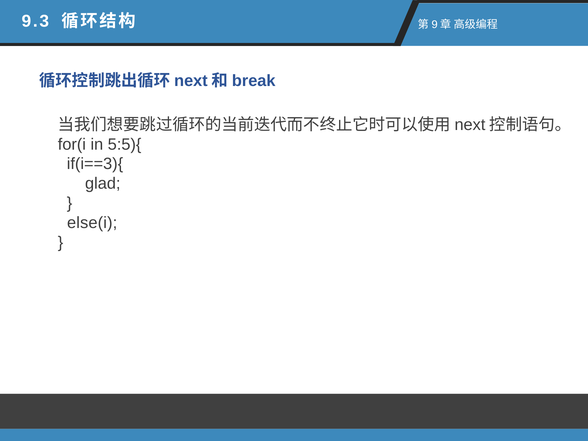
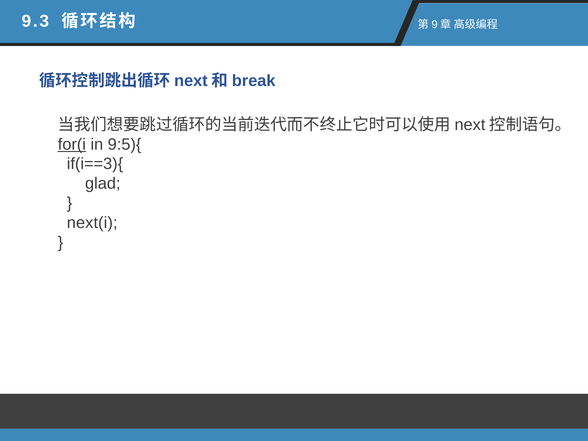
for(i underline: none -> present
5:5){: 5:5){ -> 9:5){
else(i: else(i -> next(i
